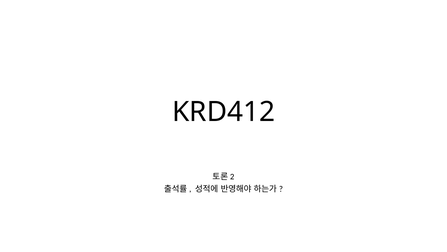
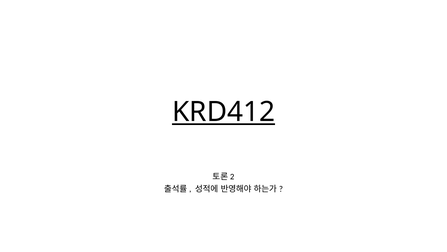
KRD412 underline: none -> present
